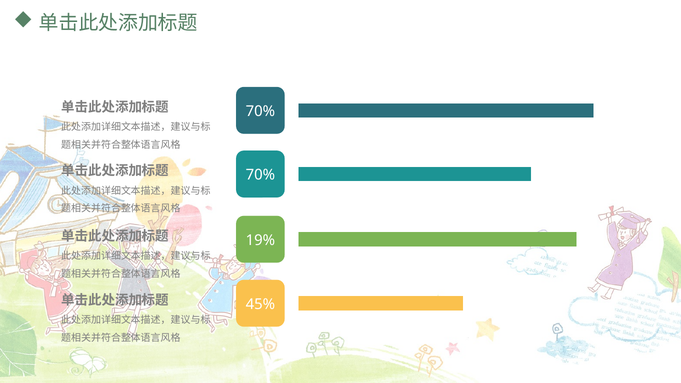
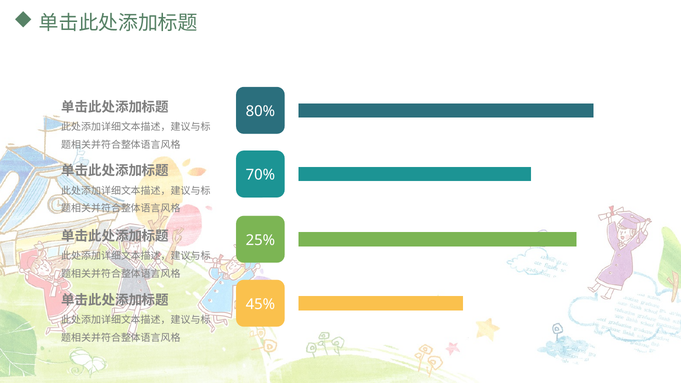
70% at (260, 111): 70% -> 80%
19%: 19% -> 25%
